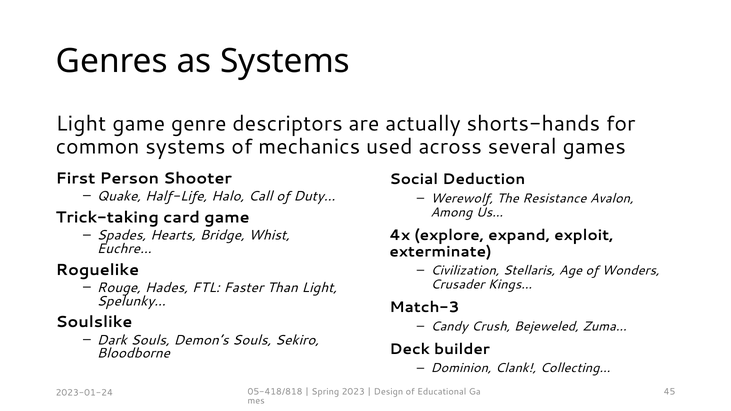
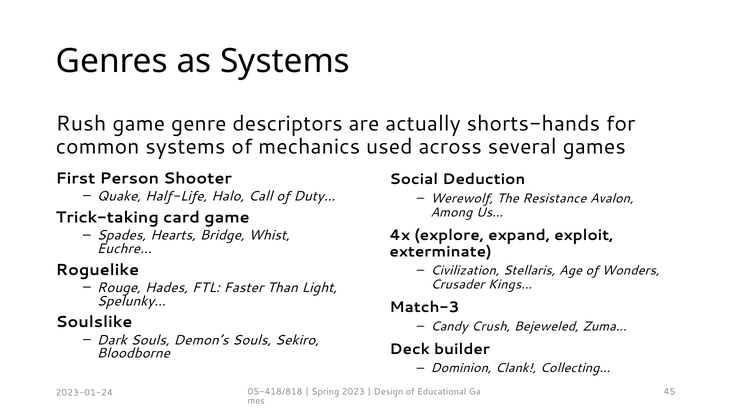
Light at (81, 124): Light -> Rush
